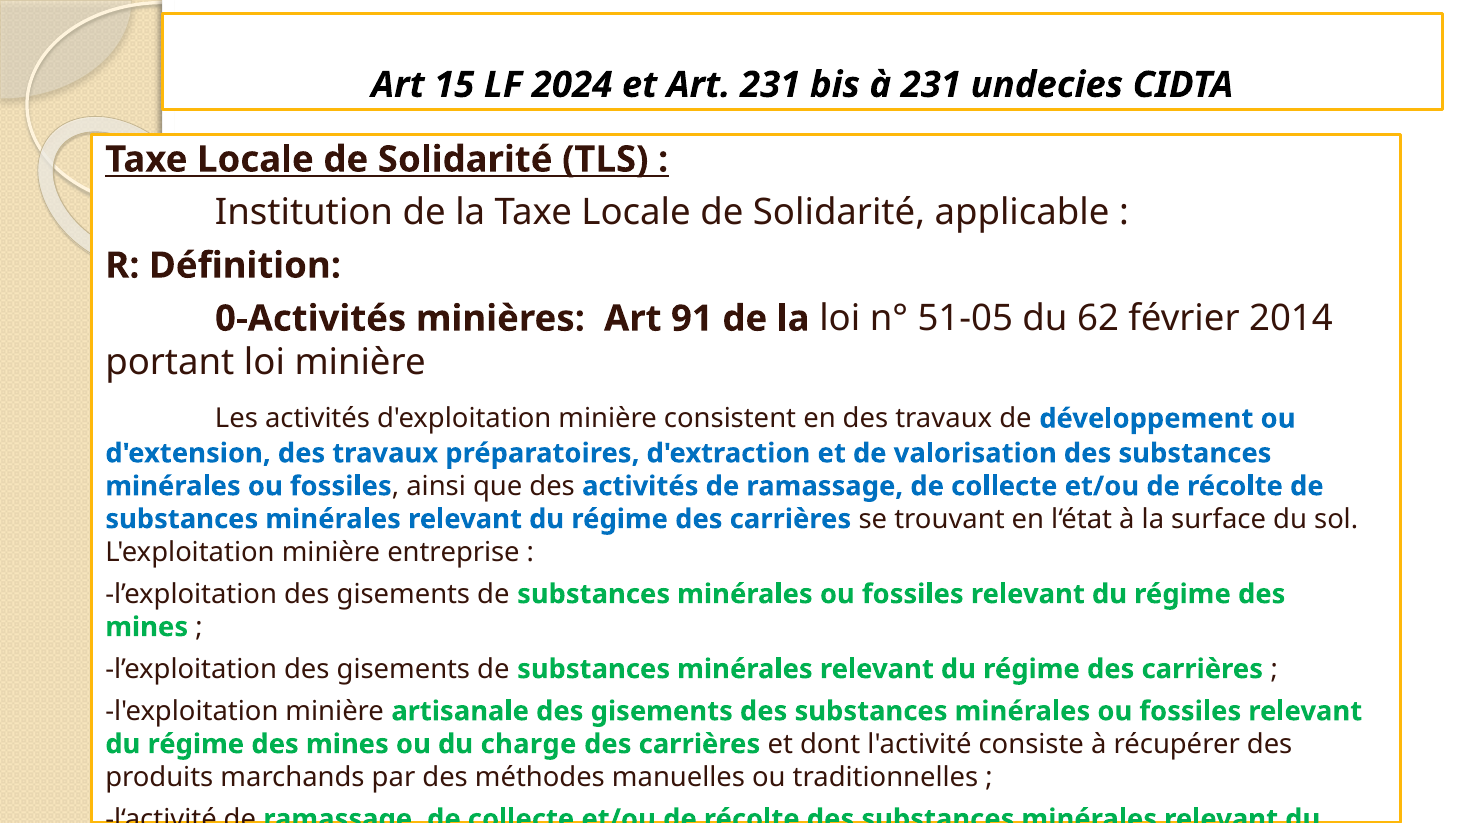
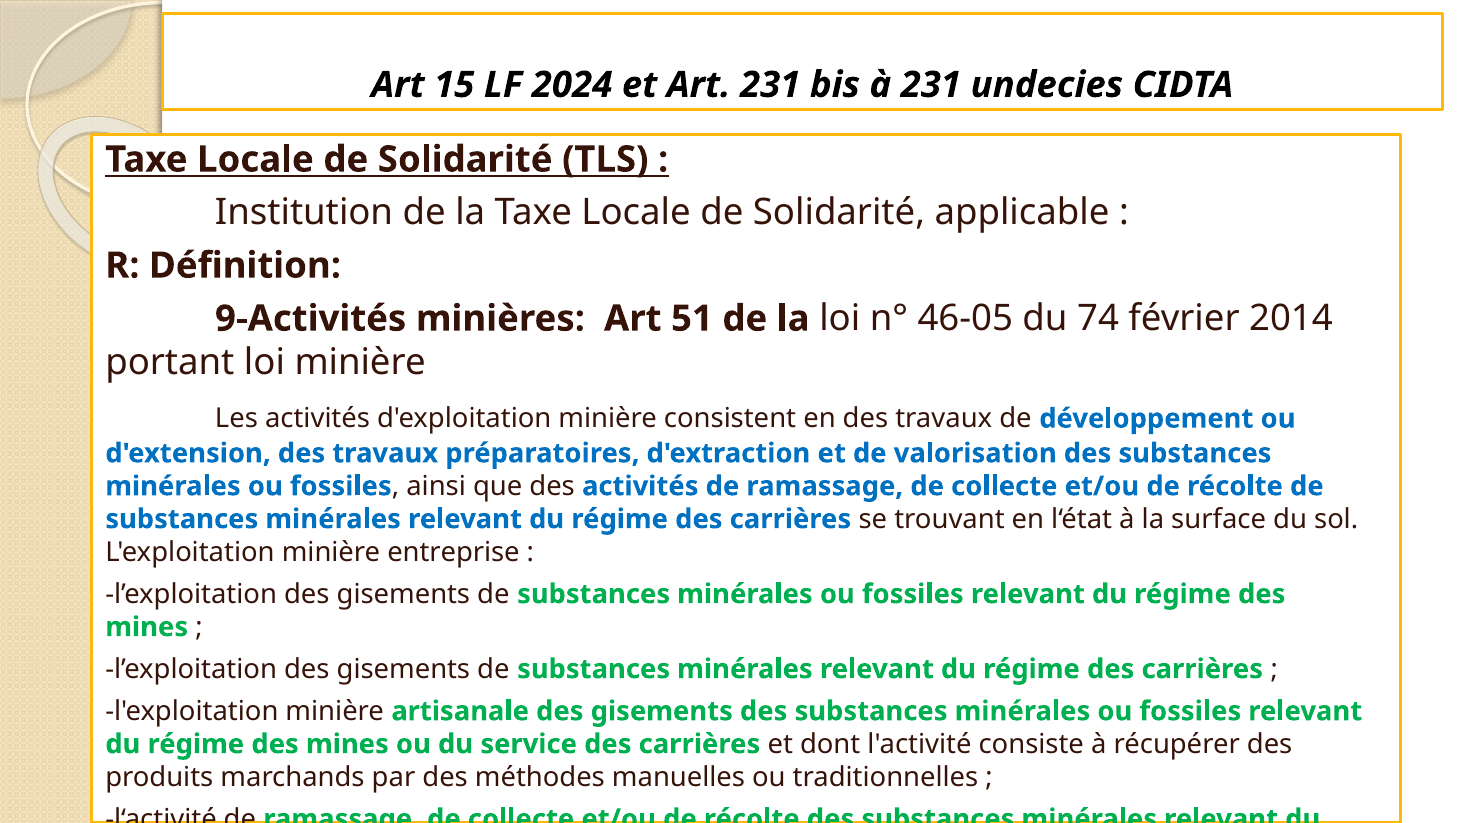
0-Activités: 0-Activités -> 9-Activités
91: 91 -> 51
51-05: 51-05 -> 46-05
62: 62 -> 74
charge: charge -> service
